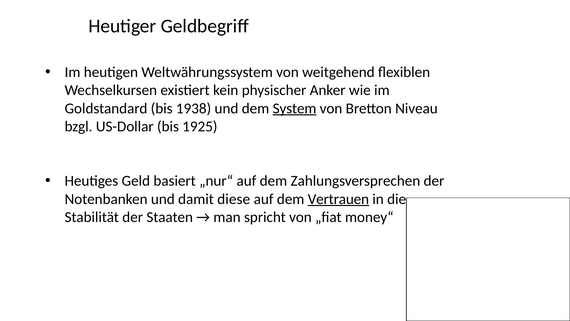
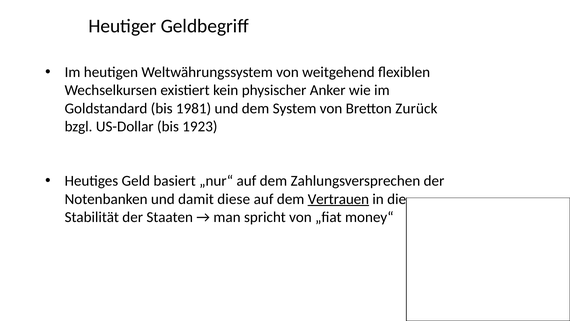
1938: 1938 -> 1981
System underline: present -> none
Niveau: Niveau -> Zurück
1925: 1925 -> 1923
